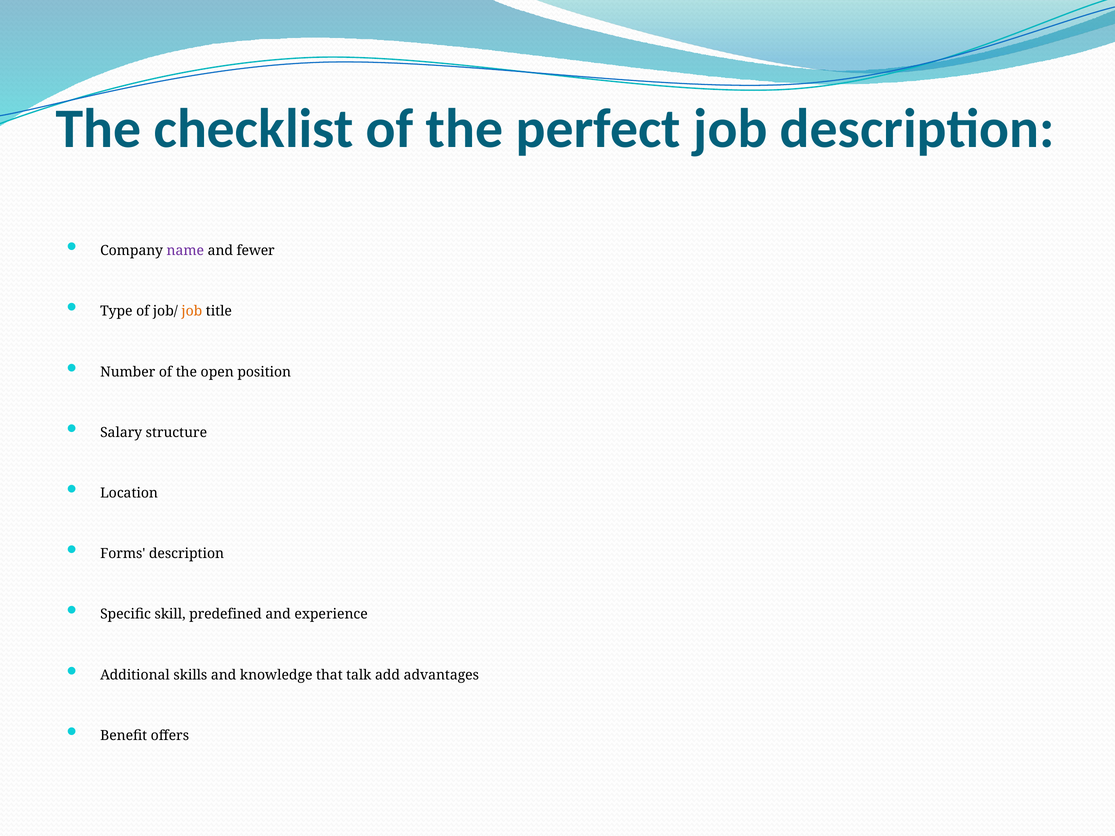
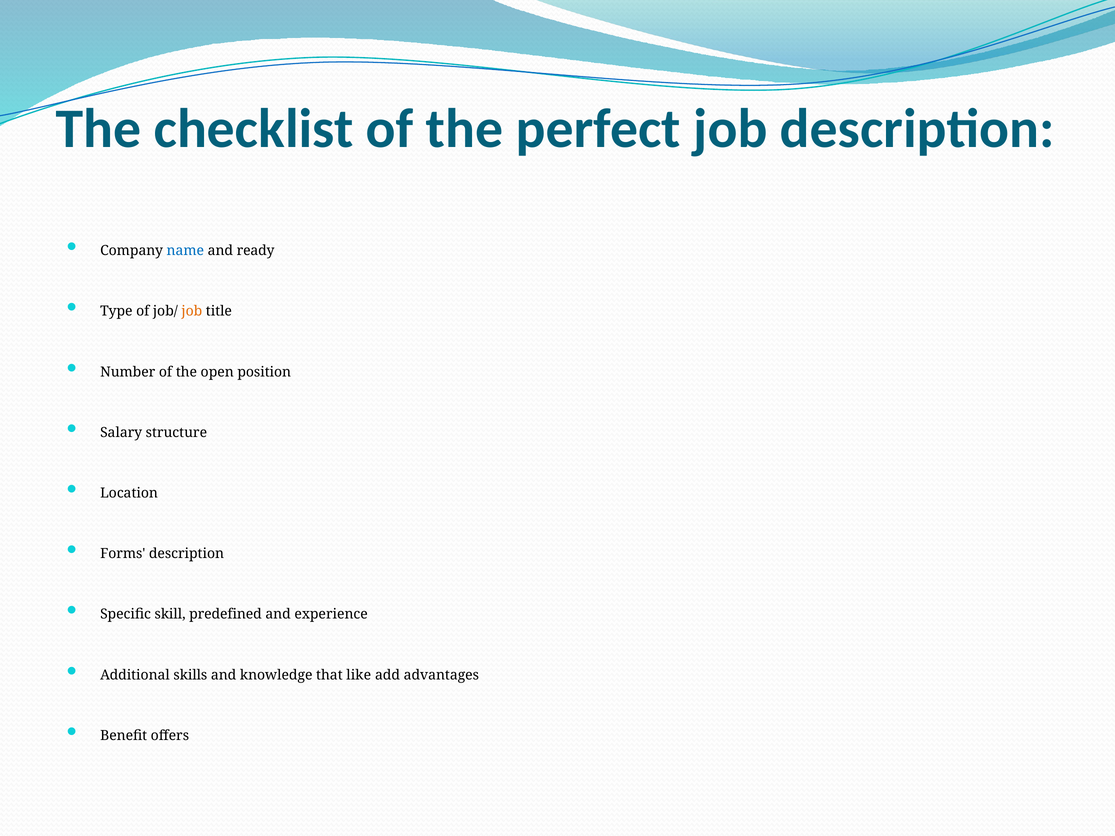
name colour: purple -> blue
fewer: fewer -> ready
talk: talk -> like
